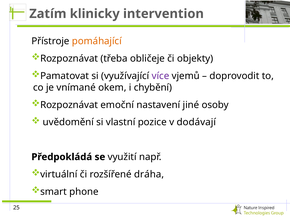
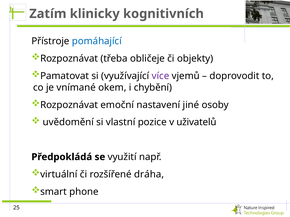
intervention: intervention -> kognitivních
pomáhající colour: orange -> blue
dodávají: dodávají -> uživatelů
